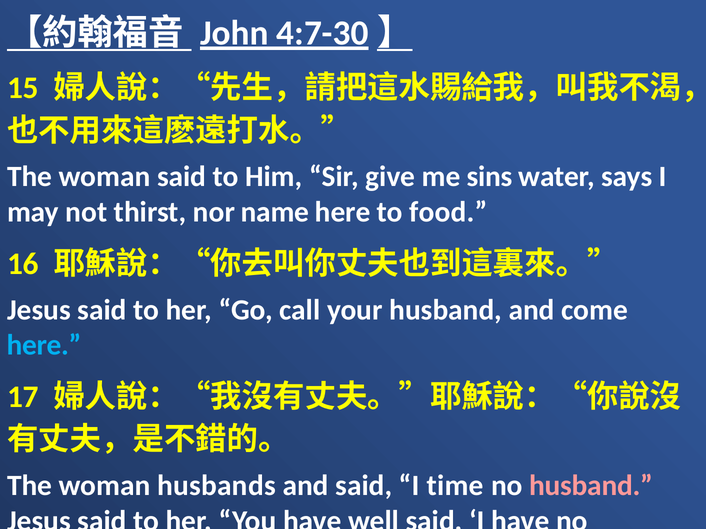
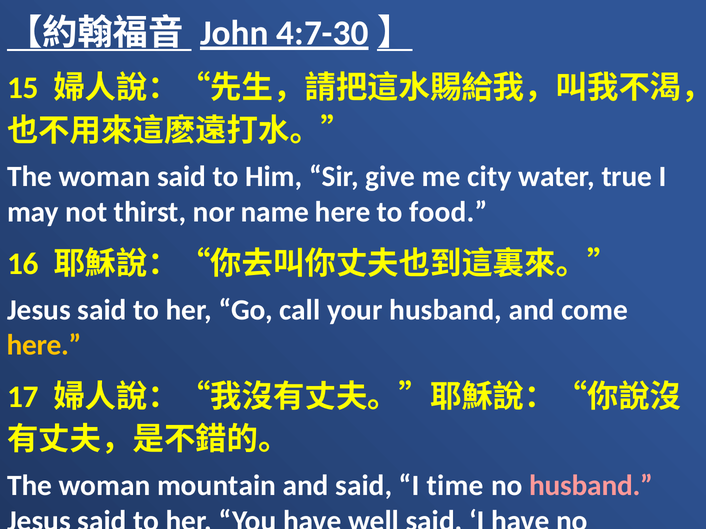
sins: sins -> city
says: says -> true
here at (44, 345) colour: light blue -> yellow
husbands: husbands -> mountain
